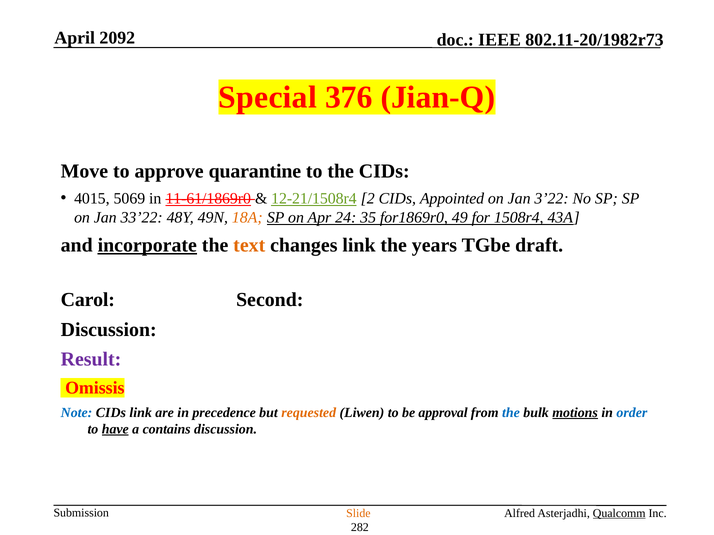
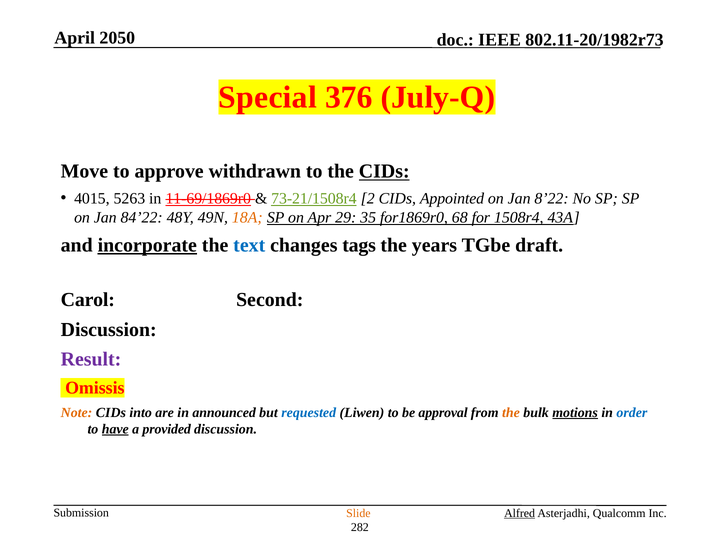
2092: 2092 -> 2050
Jian-Q: Jian-Q -> July-Q
quarantine: quarantine -> withdrawn
CIDs at (384, 172) underline: none -> present
5069: 5069 -> 5263
11-61/1869r0: 11-61/1869r0 -> 11-69/1869r0
12-21/1508r4: 12-21/1508r4 -> 73-21/1508r4
3’22: 3’22 -> 8’22
33’22: 33’22 -> 84’22
24: 24 -> 29
49: 49 -> 68
text colour: orange -> blue
changes link: link -> tags
Note colour: blue -> orange
CIDs link: link -> into
precedence: precedence -> announced
requested colour: orange -> blue
the at (511, 413) colour: blue -> orange
contains: contains -> provided
Alfred underline: none -> present
Qualcomm underline: present -> none
